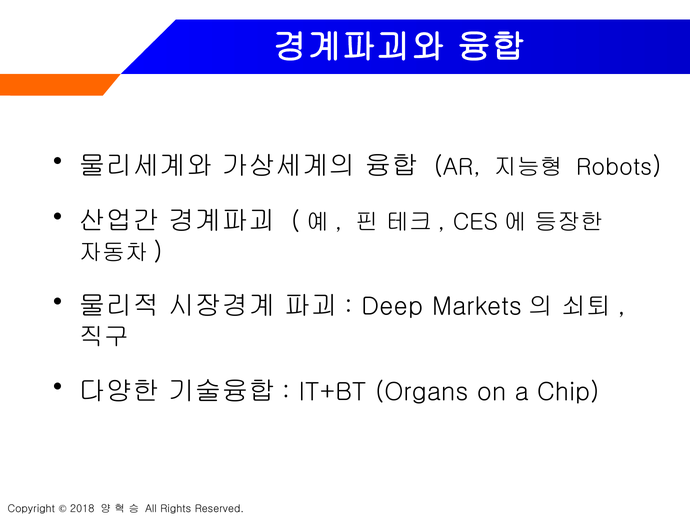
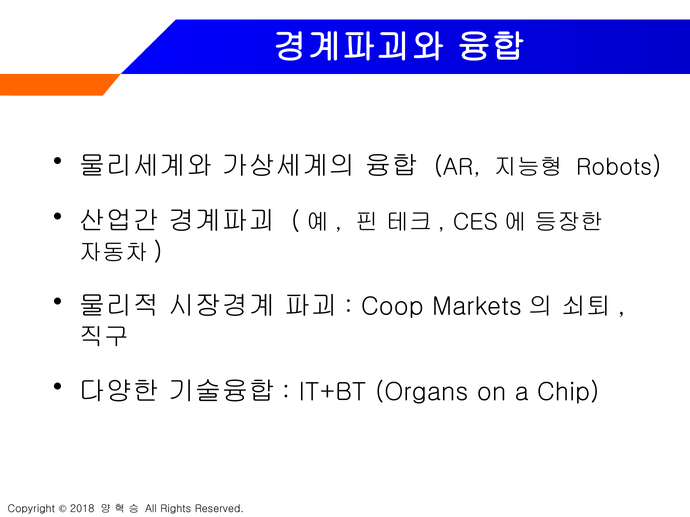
Deep: Deep -> Coop
